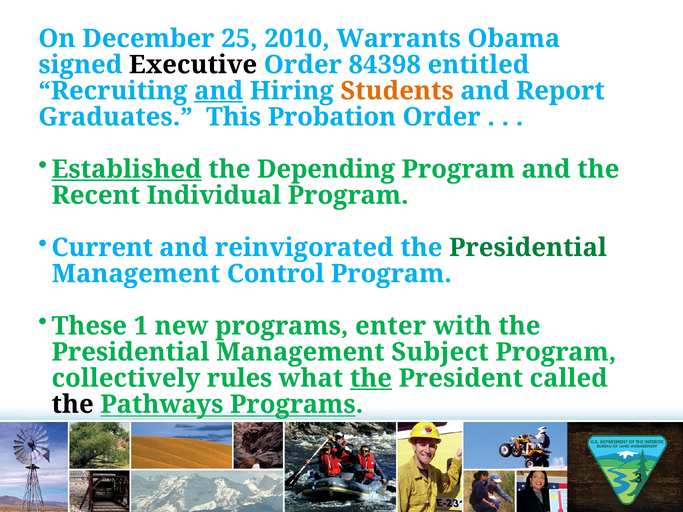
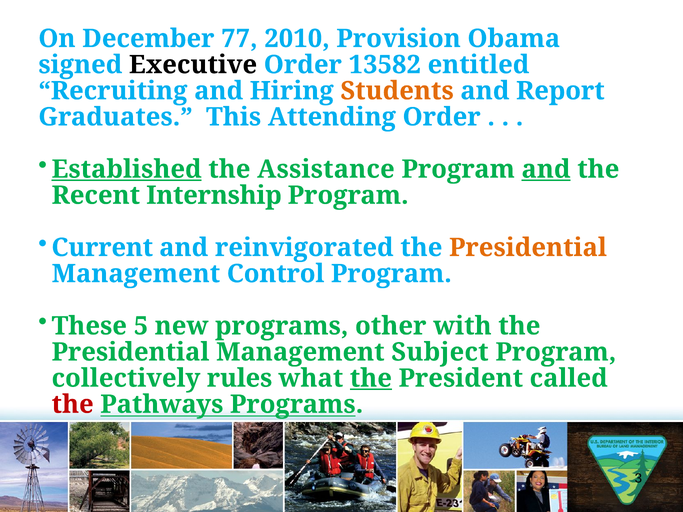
25: 25 -> 77
Warrants: Warrants -> Provision
84398: 84398 -> 13582
and at (219, 91) underline: present -> none
Probation: Probation -> Attending
Depending: Depending -> Assistance
and at (546, 169) underline: none -> present
Individual: Individual -> Internship
Presidential at (528, 248) colour: green -> orange
1: 1 -> 5
enter: enter -> other
the at (73, 405) colour: black -> red
